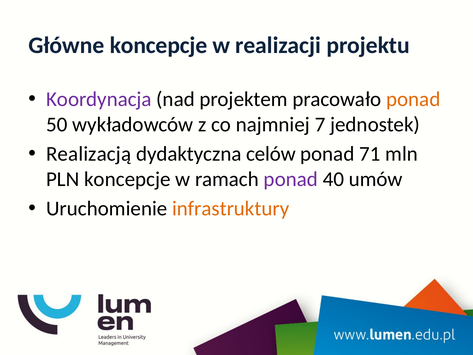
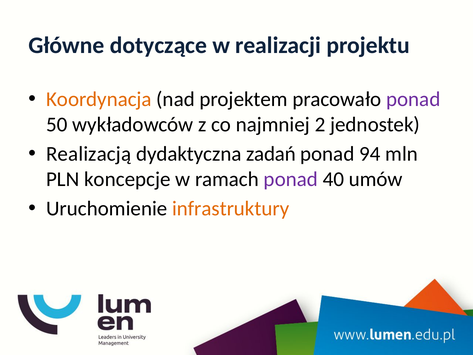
Główne koncepcje: koncepcje -> dotyczące
Koordynacja colour: purple -> orange
ponad at (413, 99) colour: orange -> purple
7: 7 -> 2
celów: celów -> zadań
71: 71 -> 94
